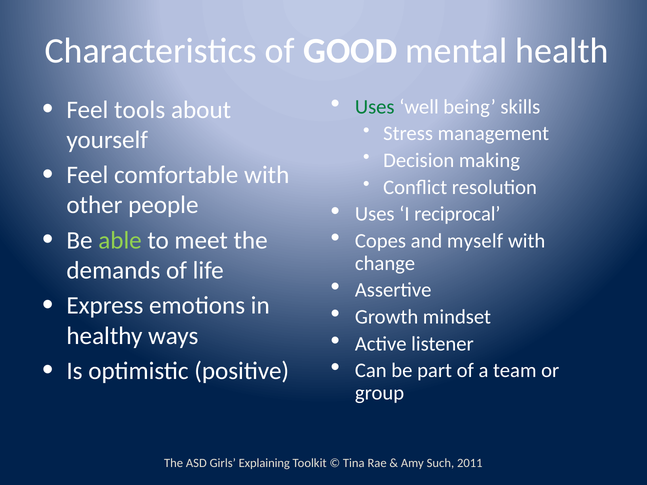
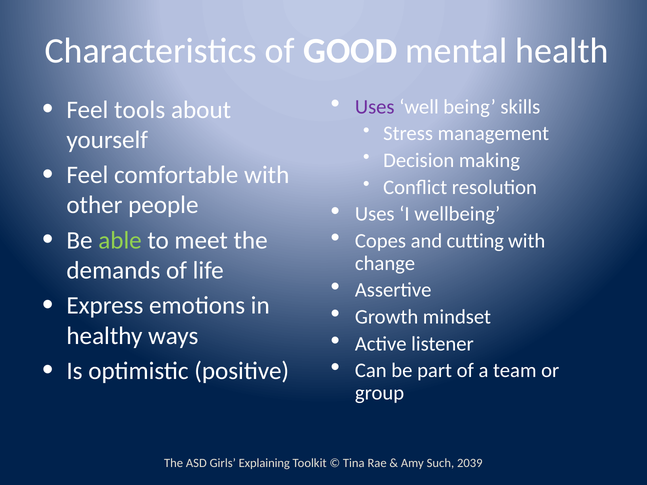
Uses at (375, 107) colour: green -> purple
reciprocal: reciprocal -> wellbeing
myself: myself -> cutting
2011: 2011 -> 2039
